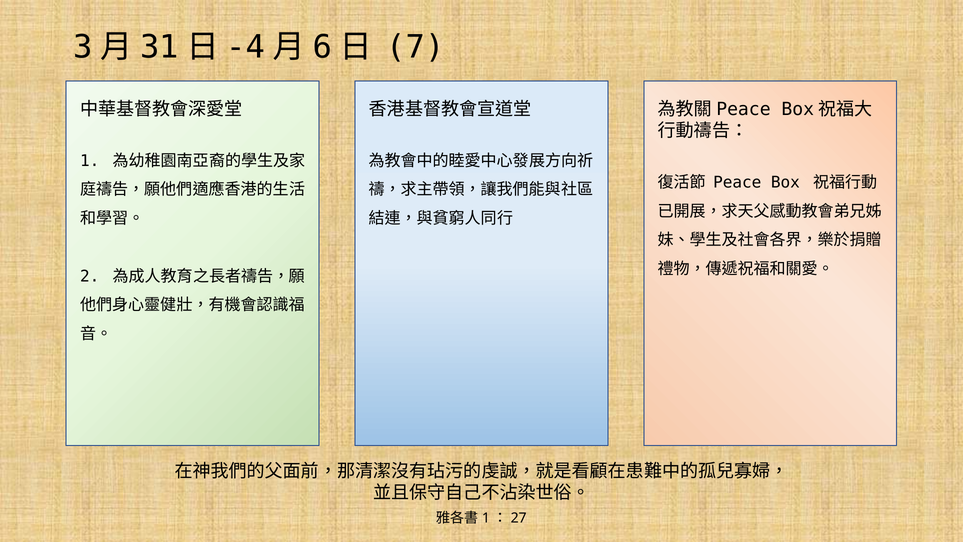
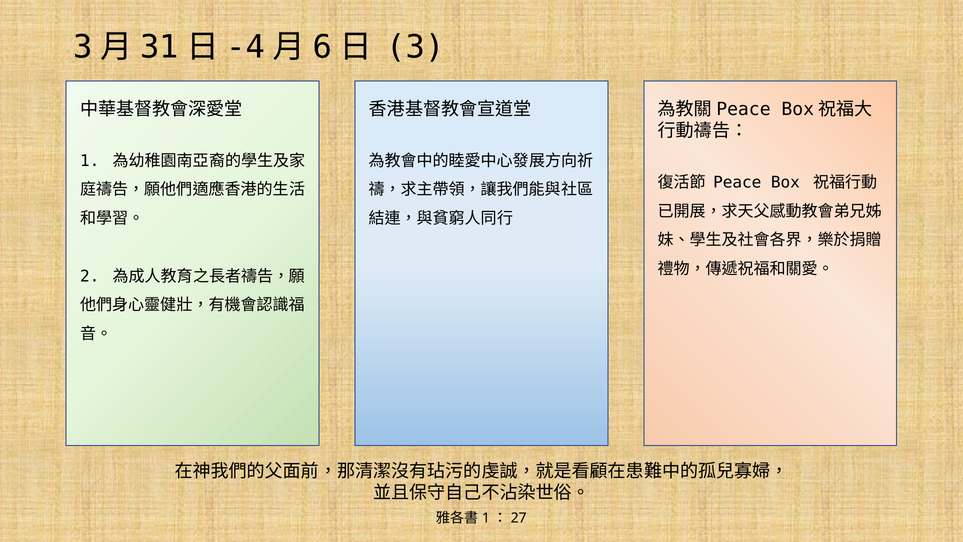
7: 7 -> 3
